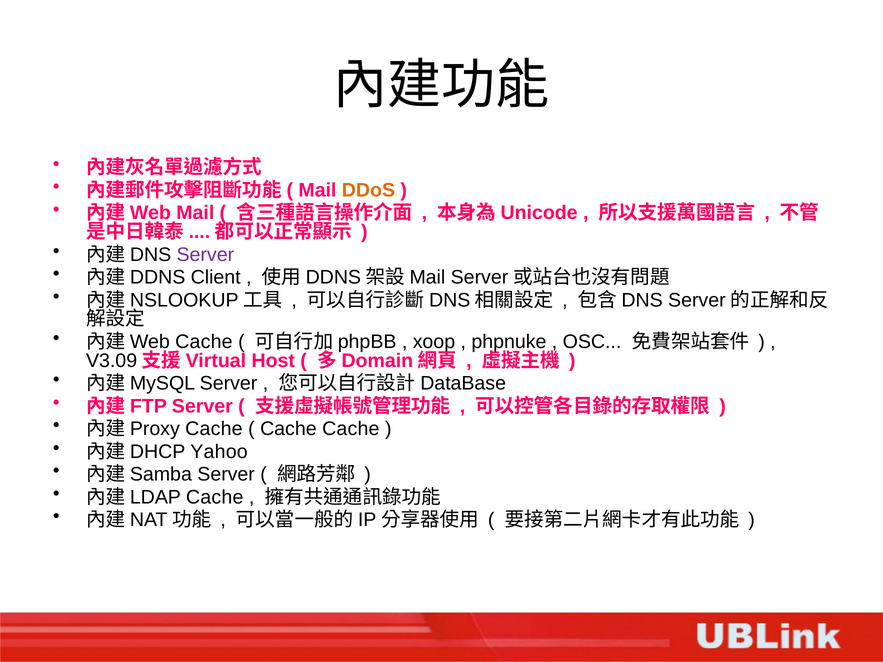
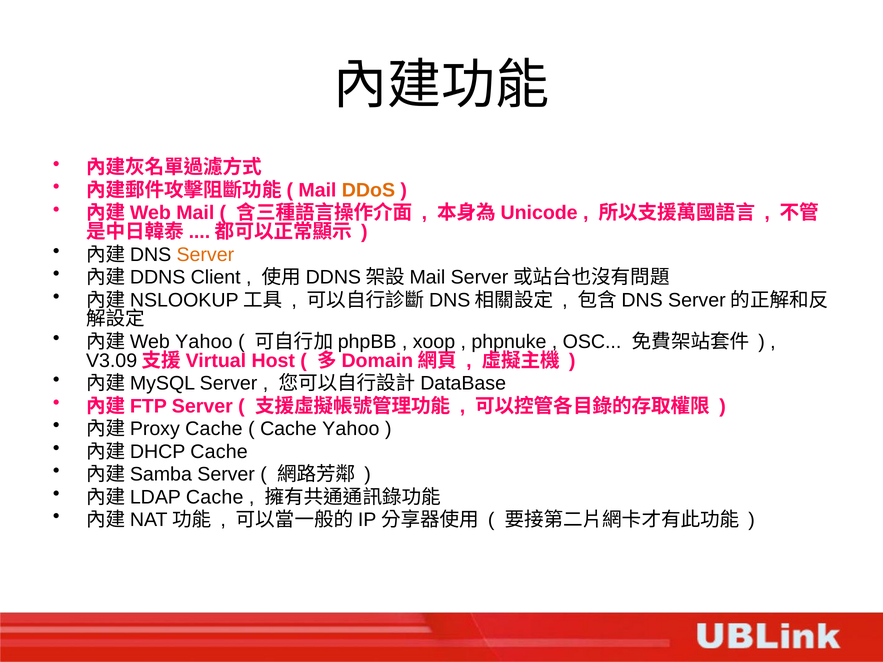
Server at (205, 255) colour: purple -> orange
Cache at (204, 342): Cache -> Yahoo
Cache Cache: Cache -> Yahoo
Yahoo at (219, 452): Yahoo -> Cache
